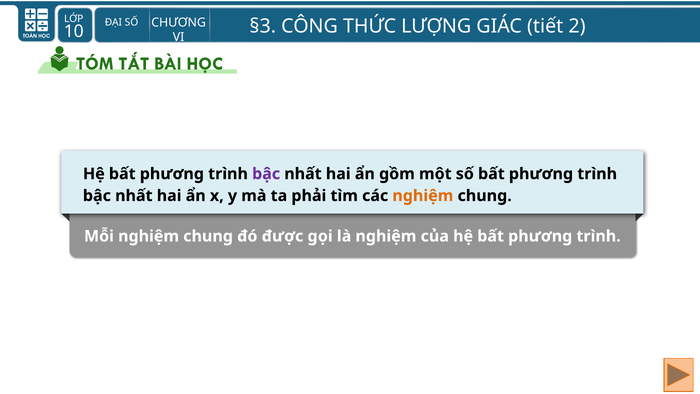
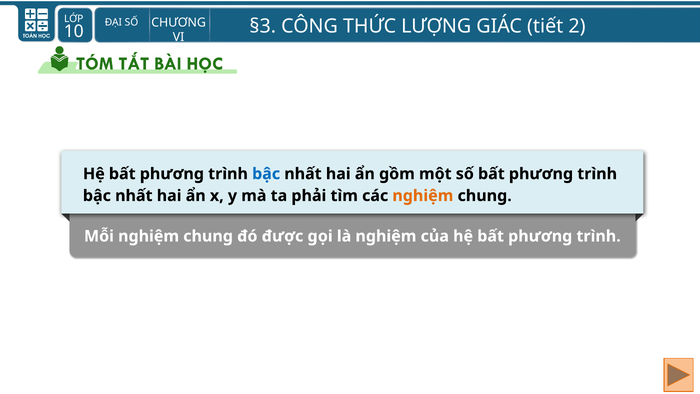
bậc at (266, 174) colour: purple -> blue
